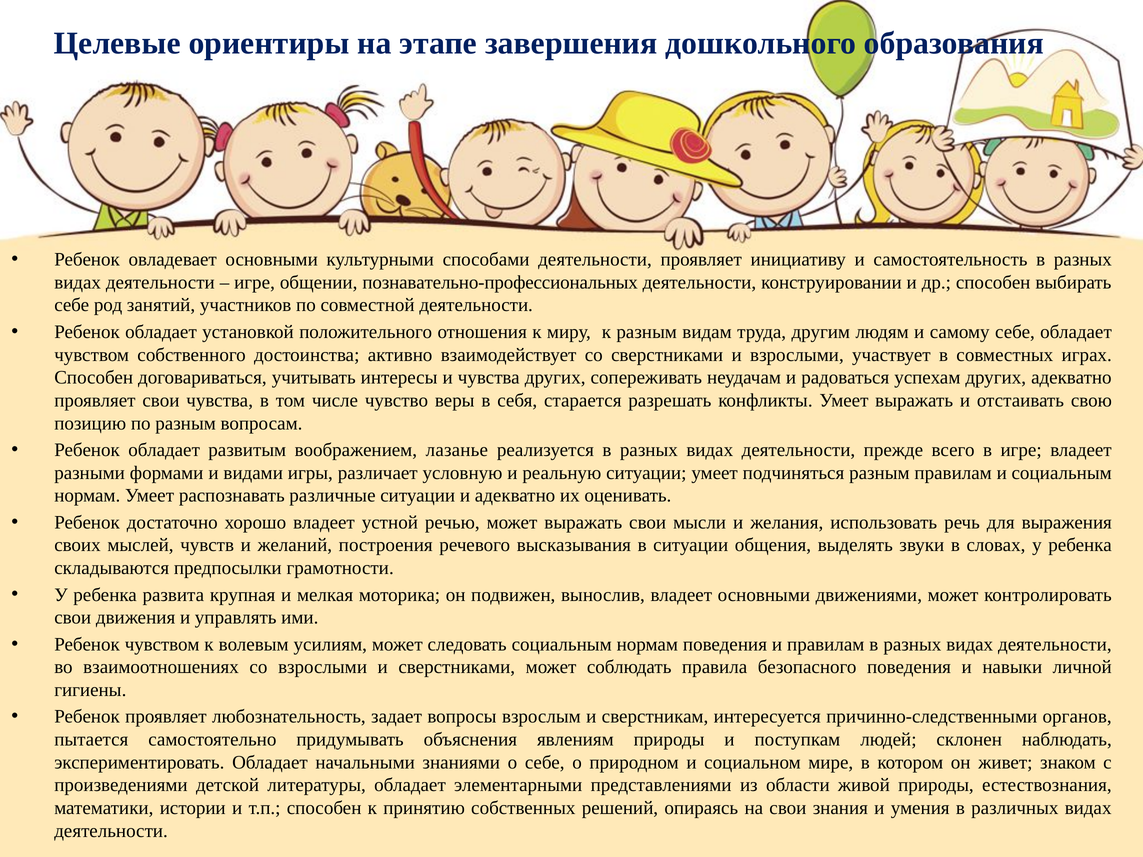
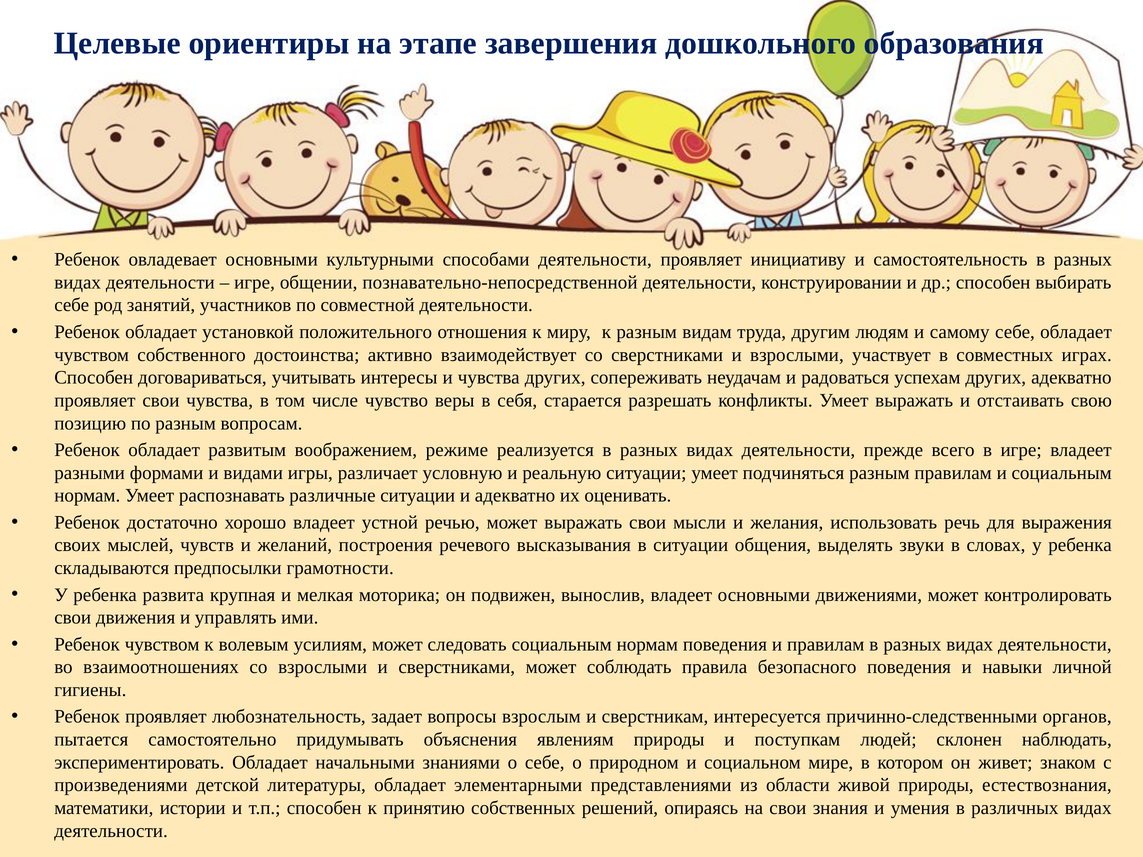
познавательно-профессиональных: познавательно-профессиональных -> познавательно-непосредственной
лазанье: лазанье -> режиме
